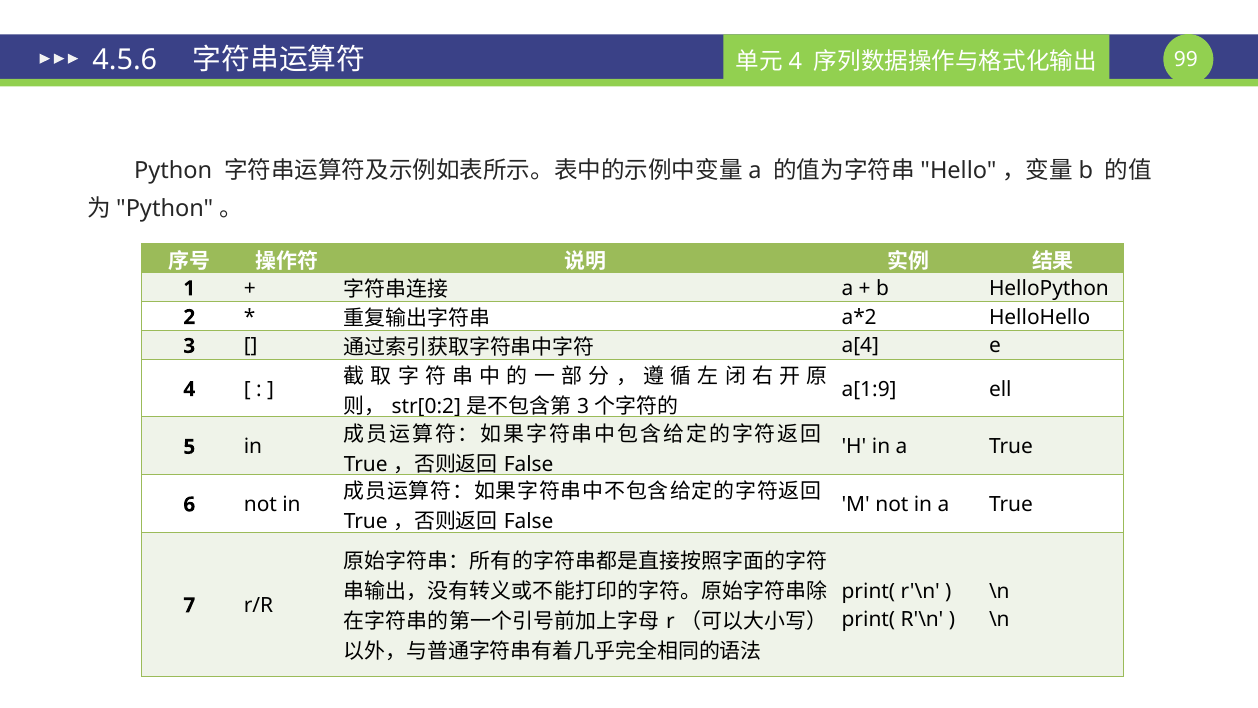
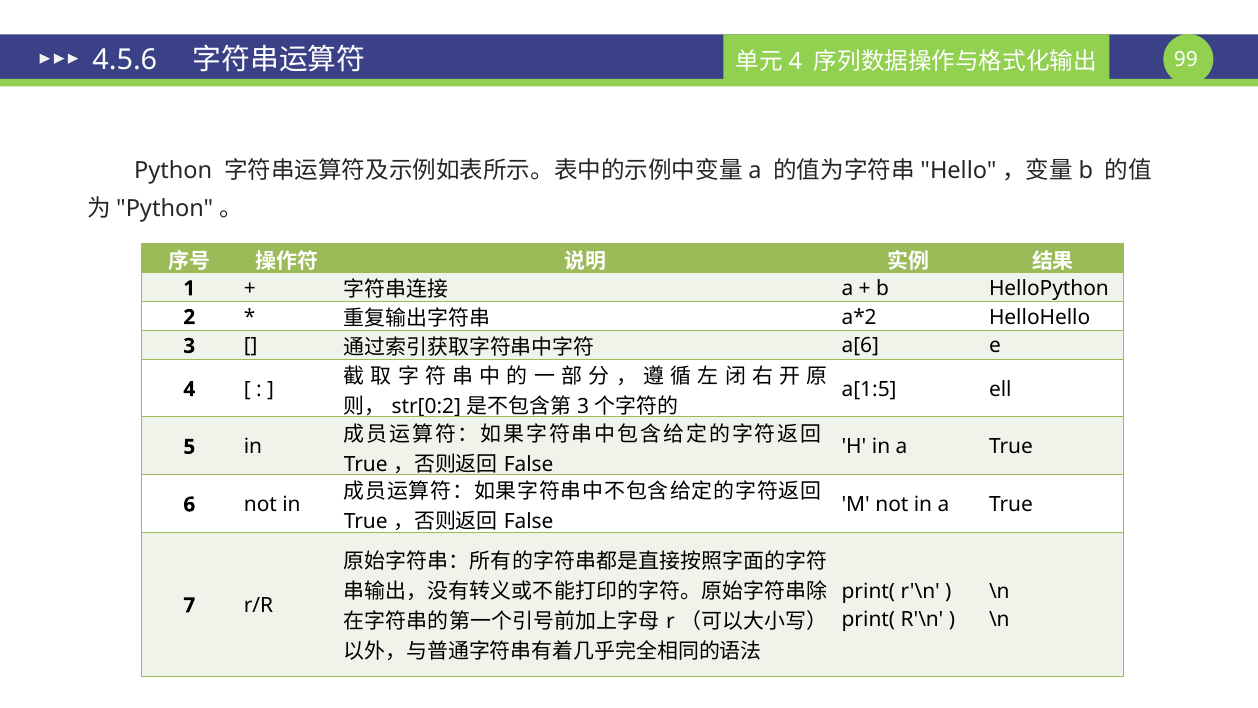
a[4: a[4 -> a[6
a[1:9: a[1:9 -> a[1:5
